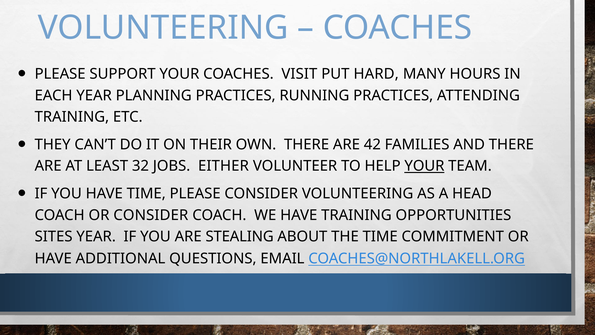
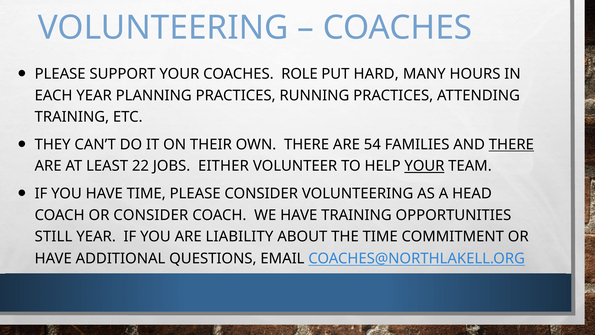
VISIT: VISIT -> ROLE
42: 42 -> 54
THERE at (511, 144) underline: none -> present
32: 32 -> 22
SITES: SITES -> STILL
STEALING: STEALING -> LIABILITY
